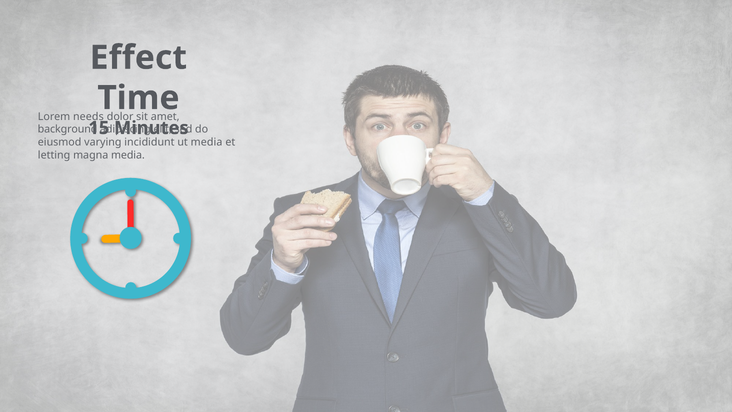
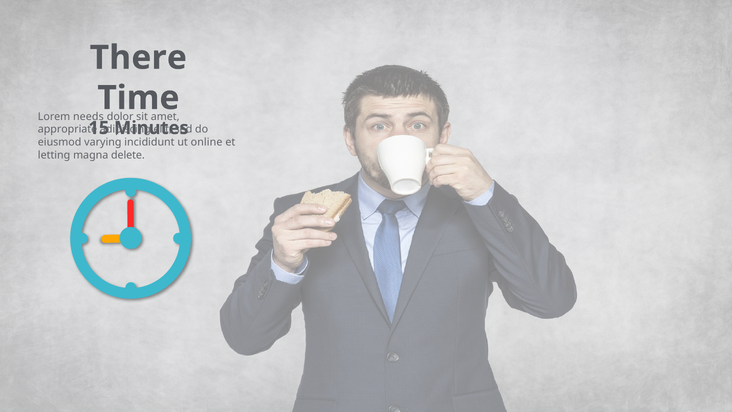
Effect: Effect -> There
background: background -> appropriate
media at (207, 142): media -> online
magna media: media -> delete
